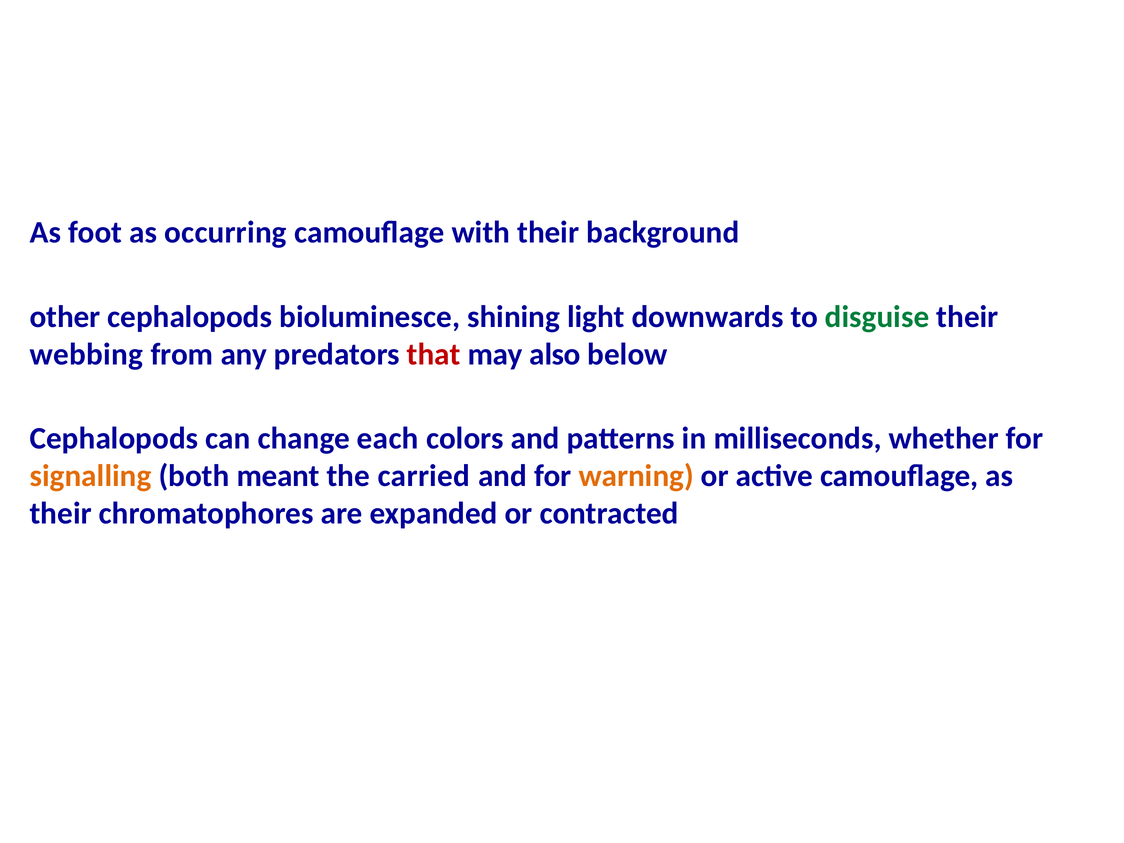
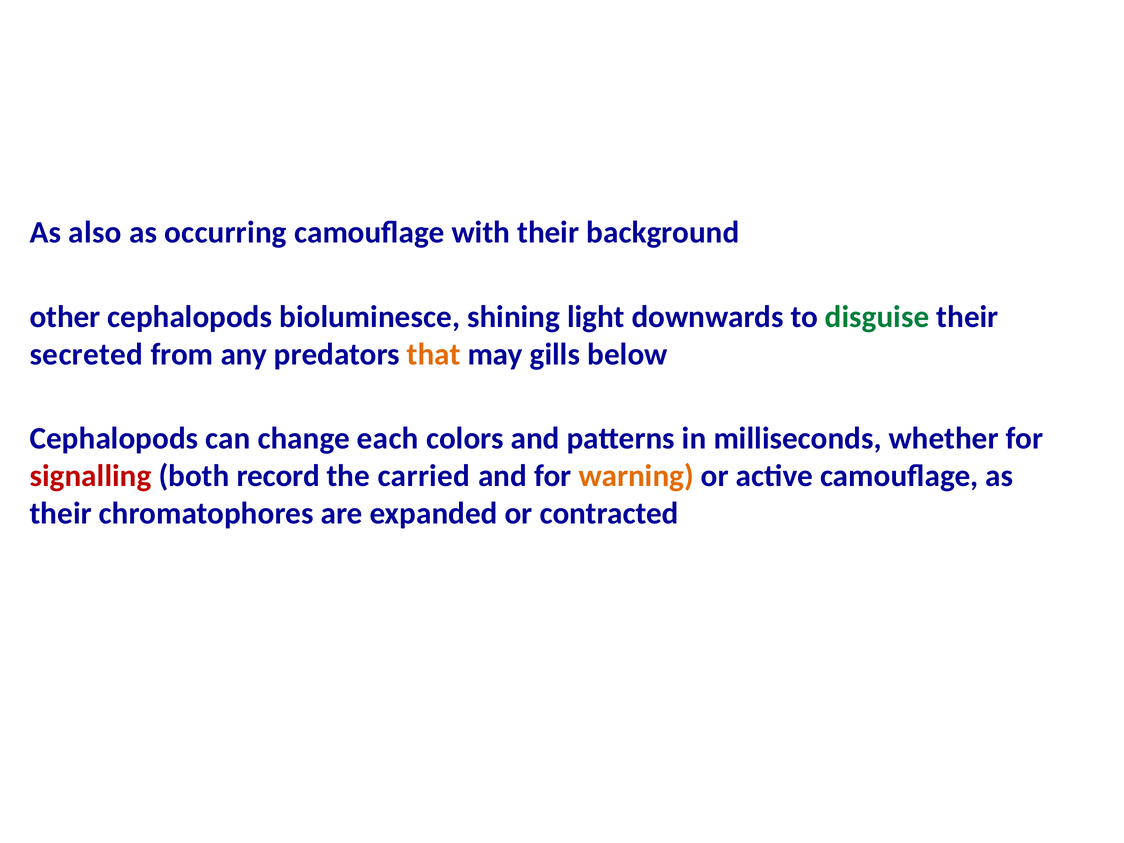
foot: foot -> also
webbing: webbing -> secreted
that colour: red -> orange
also: also -> gills
signalling colour: orange -> red
meant: meant -> record
